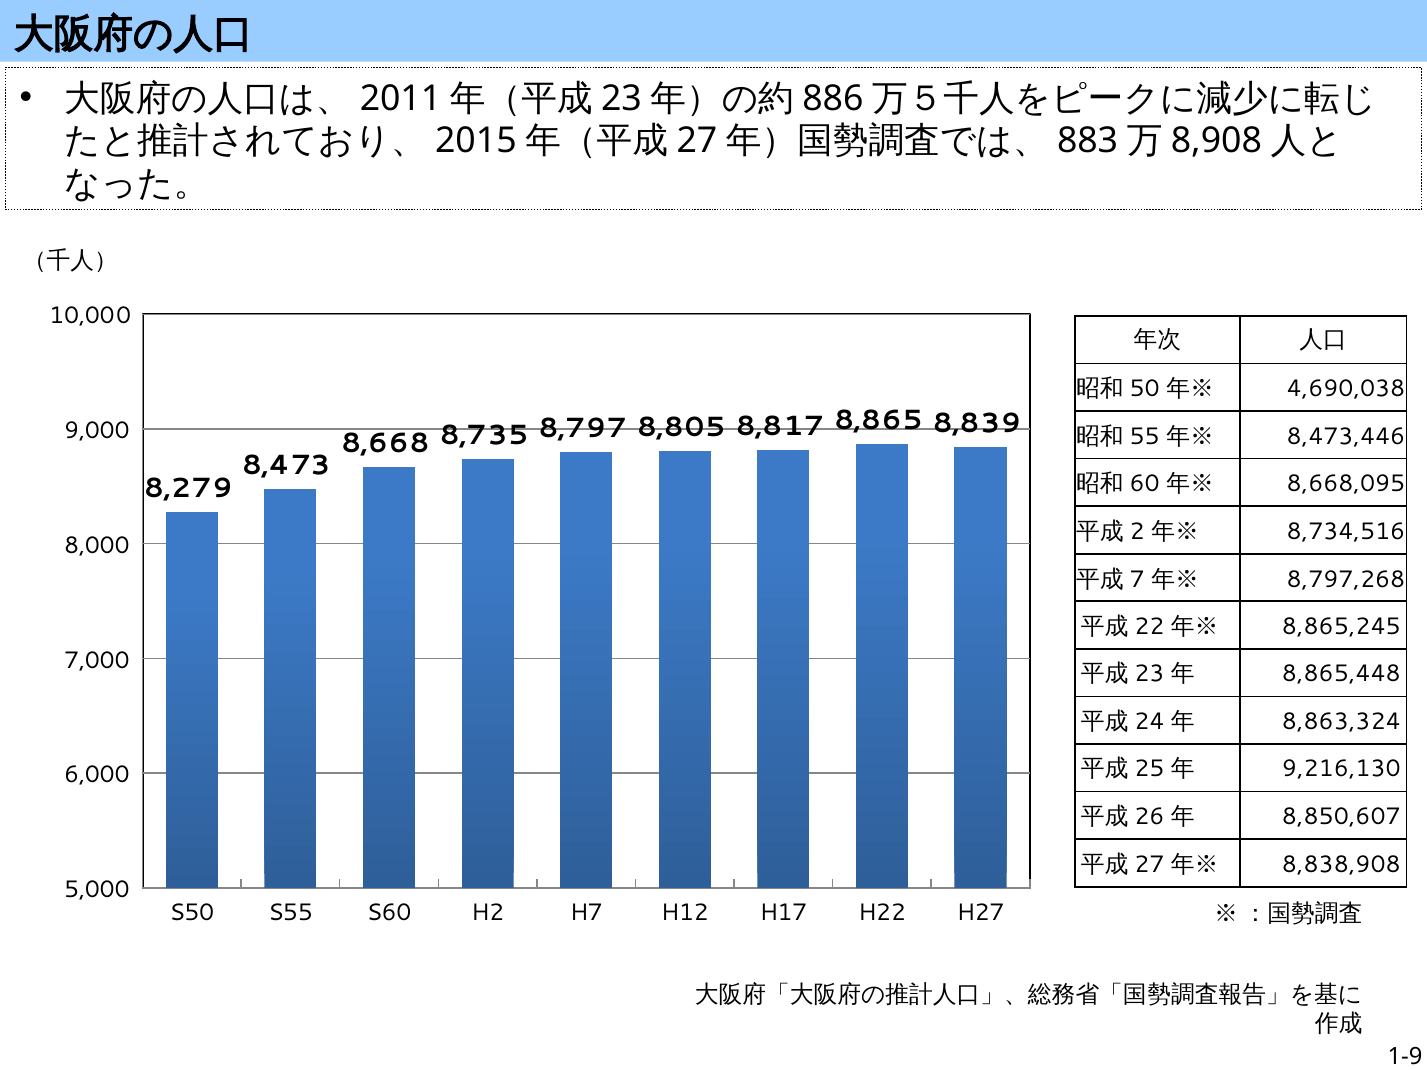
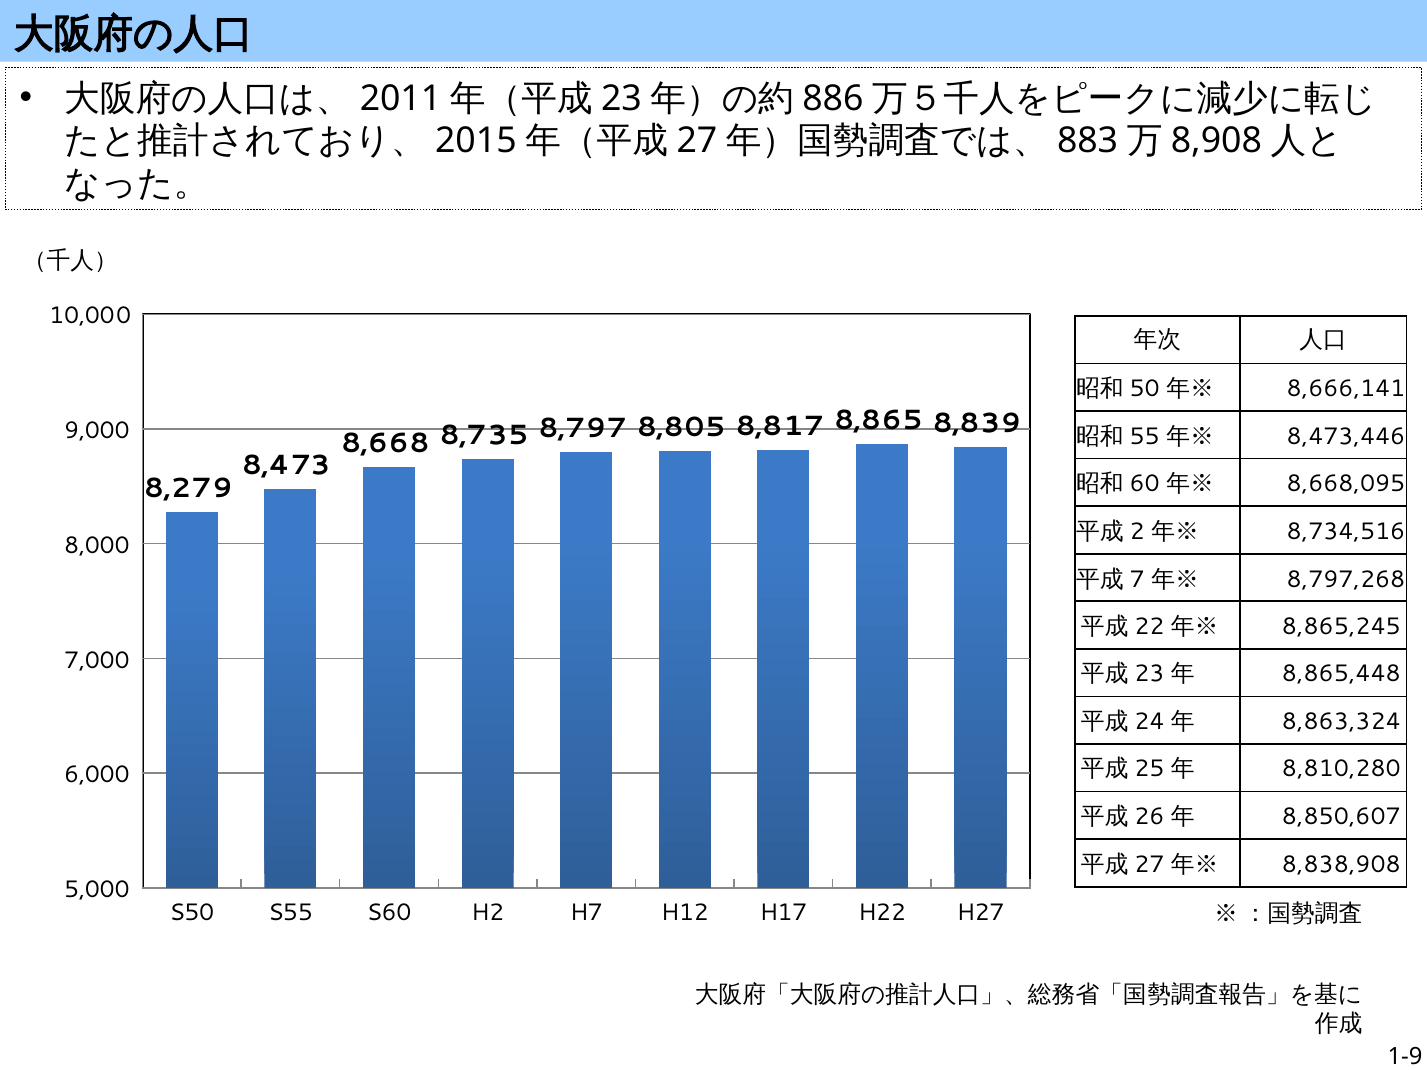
4,690,038: 4,690,038 -> 8,666,141
9,216,130: 9,216,130 -> 8,810,280
